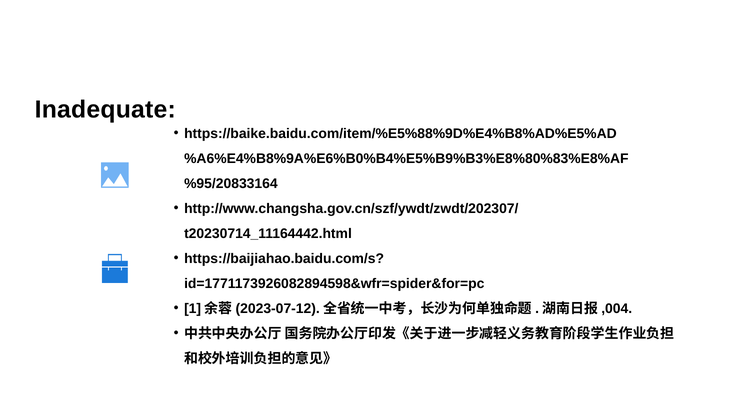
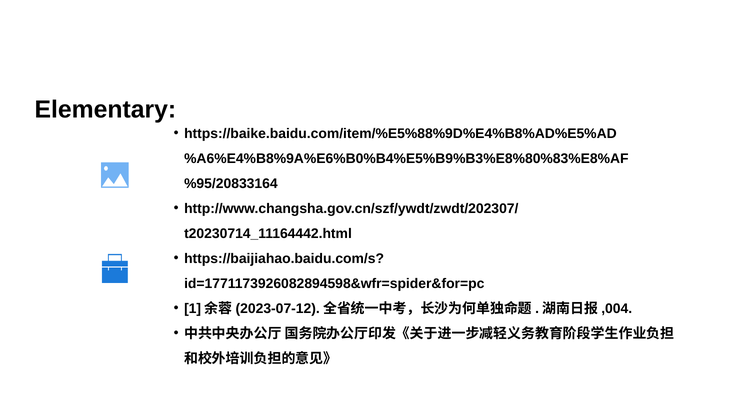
Inadequate: Inadequate -> Elementary
